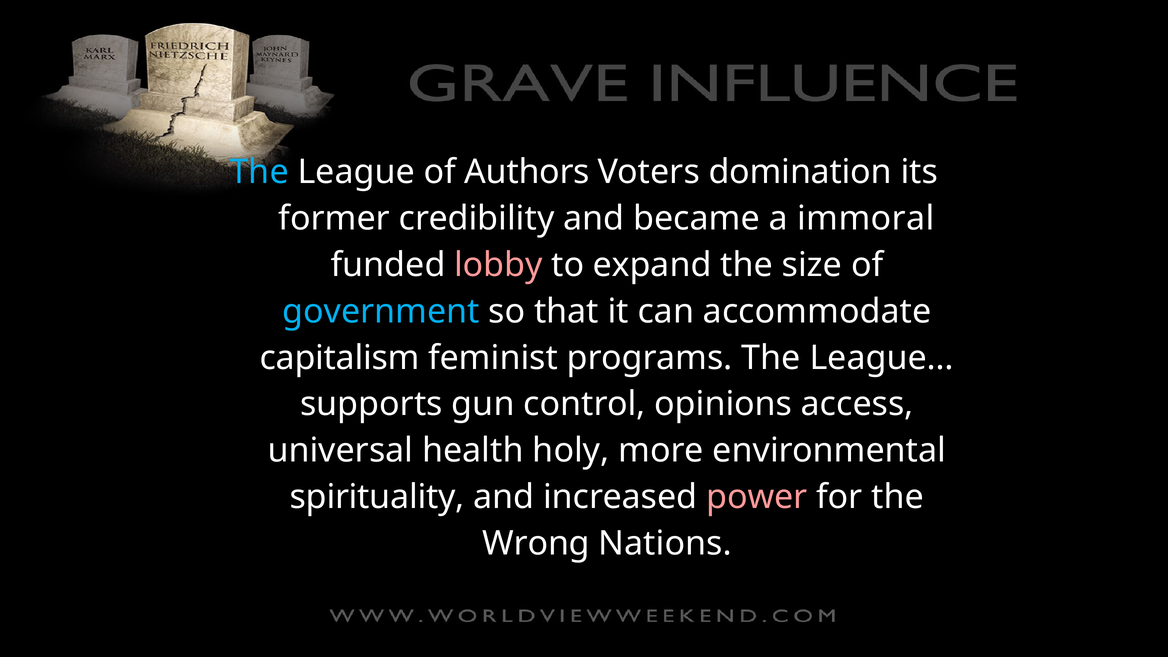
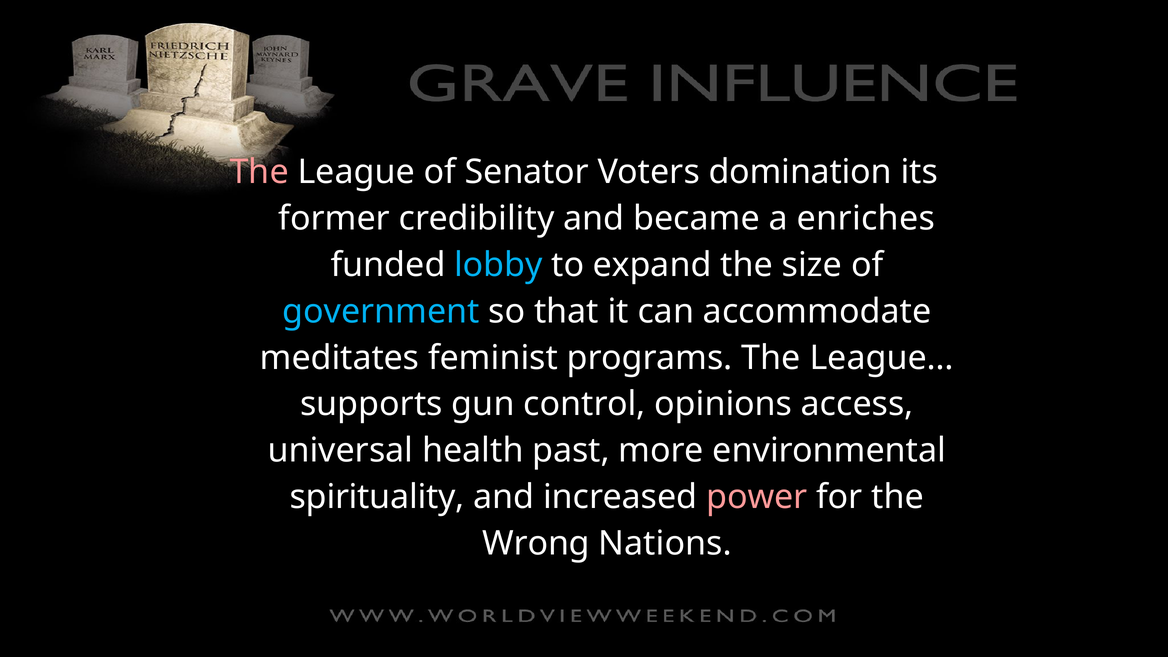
The at (259, 172) colour: light blue -> pink
Authors: Authors -> Senator
immoral: immoral -> enriches
lobby colour: pink -> light blue
capitalism: capitalism -> meditates
holy: holy -> past
